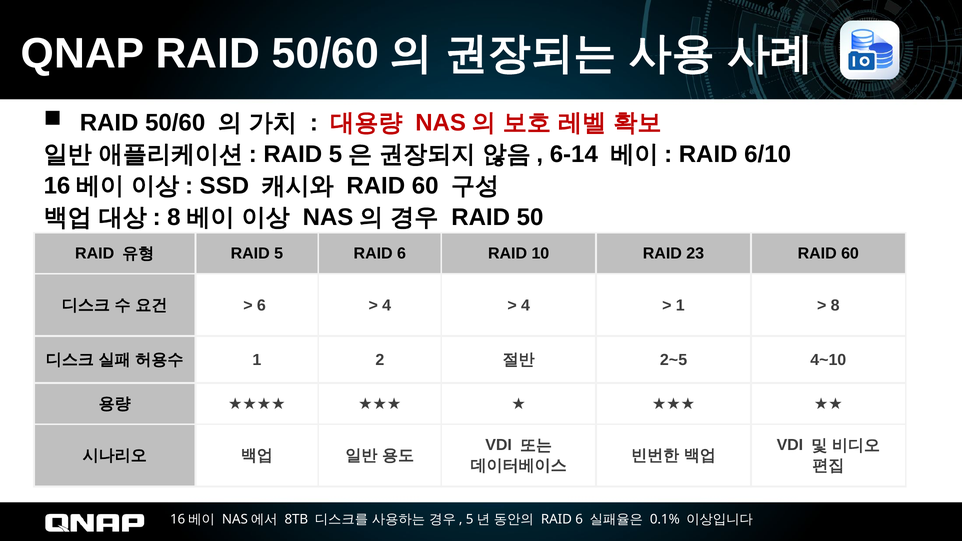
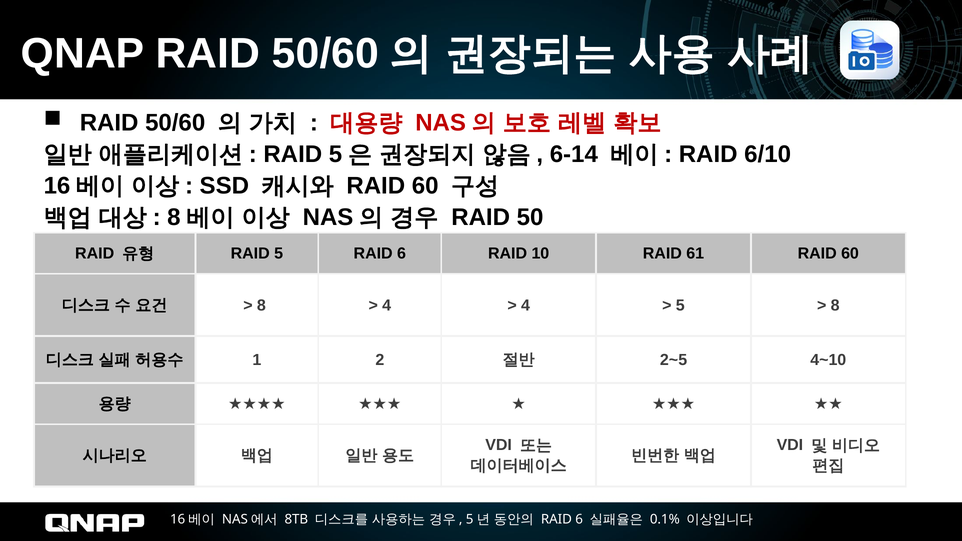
23: 23 -> 61
6 at (261, 305): 6 -> 8
1 at (680, 305): 1 -> 5
